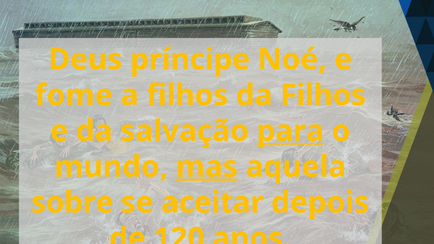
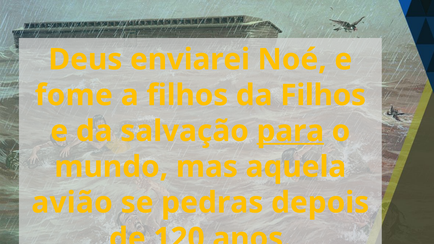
príncipe: príncipe -> enviarei
mas underline: present -> none
sobre: sobre -> avião
aceitar: aceitar -> pedras
